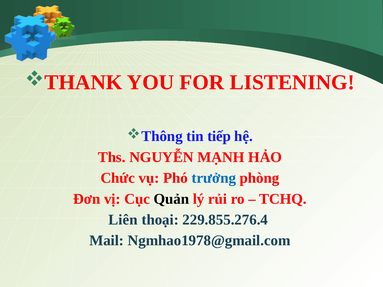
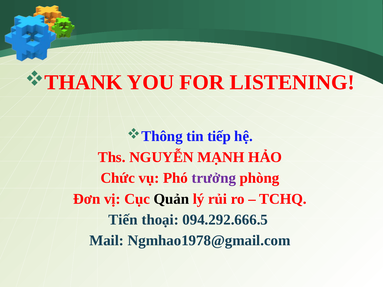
trưởng colour: blue -> purple
Liên: Liên -> Tiến
229.855.276.4: 229.855.276.4 -> 094.292.666.5
